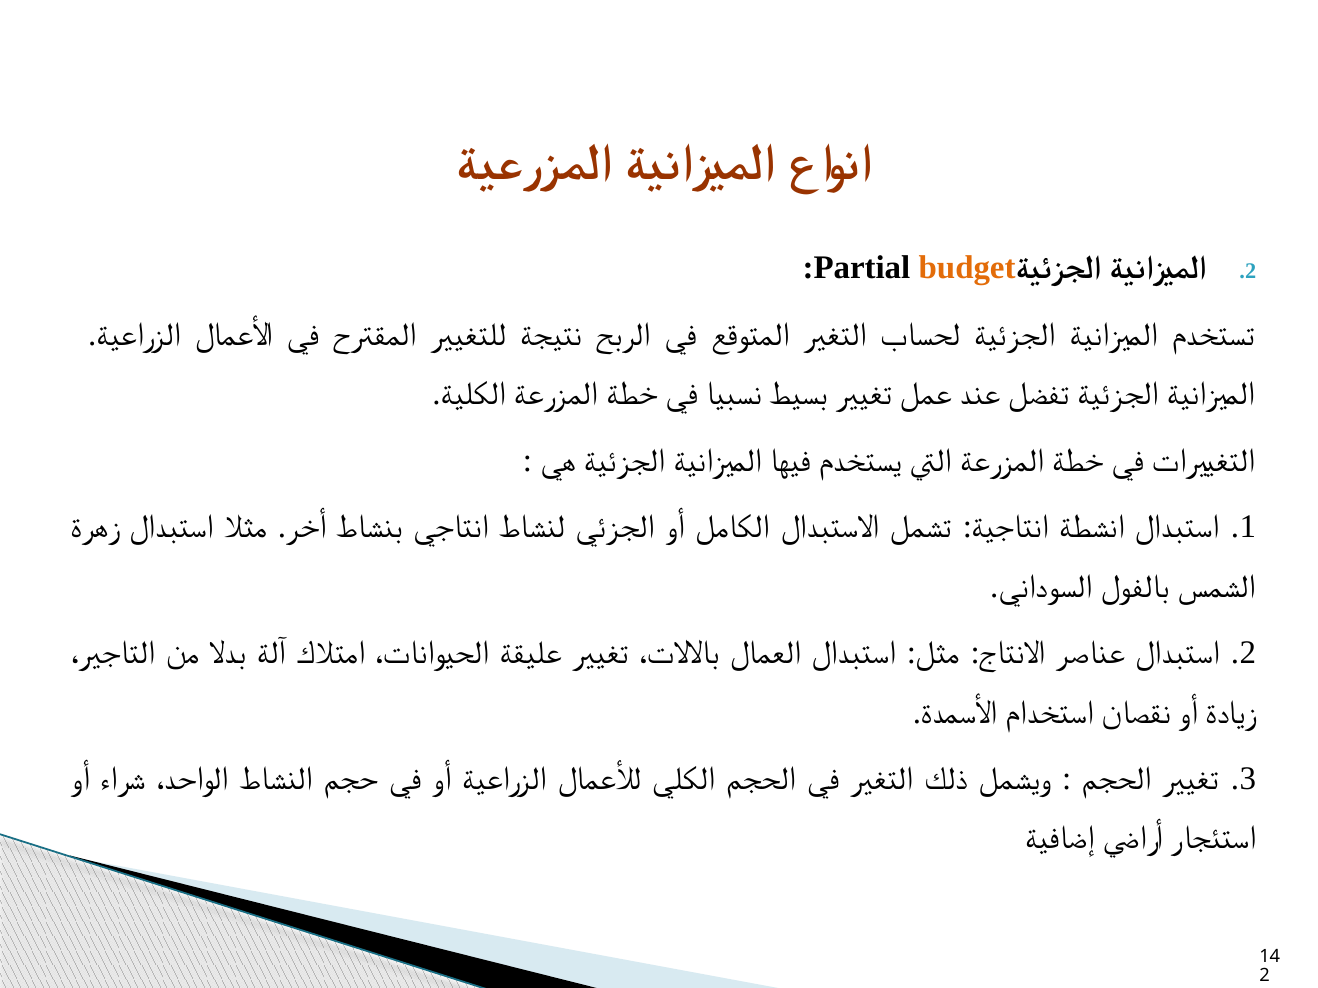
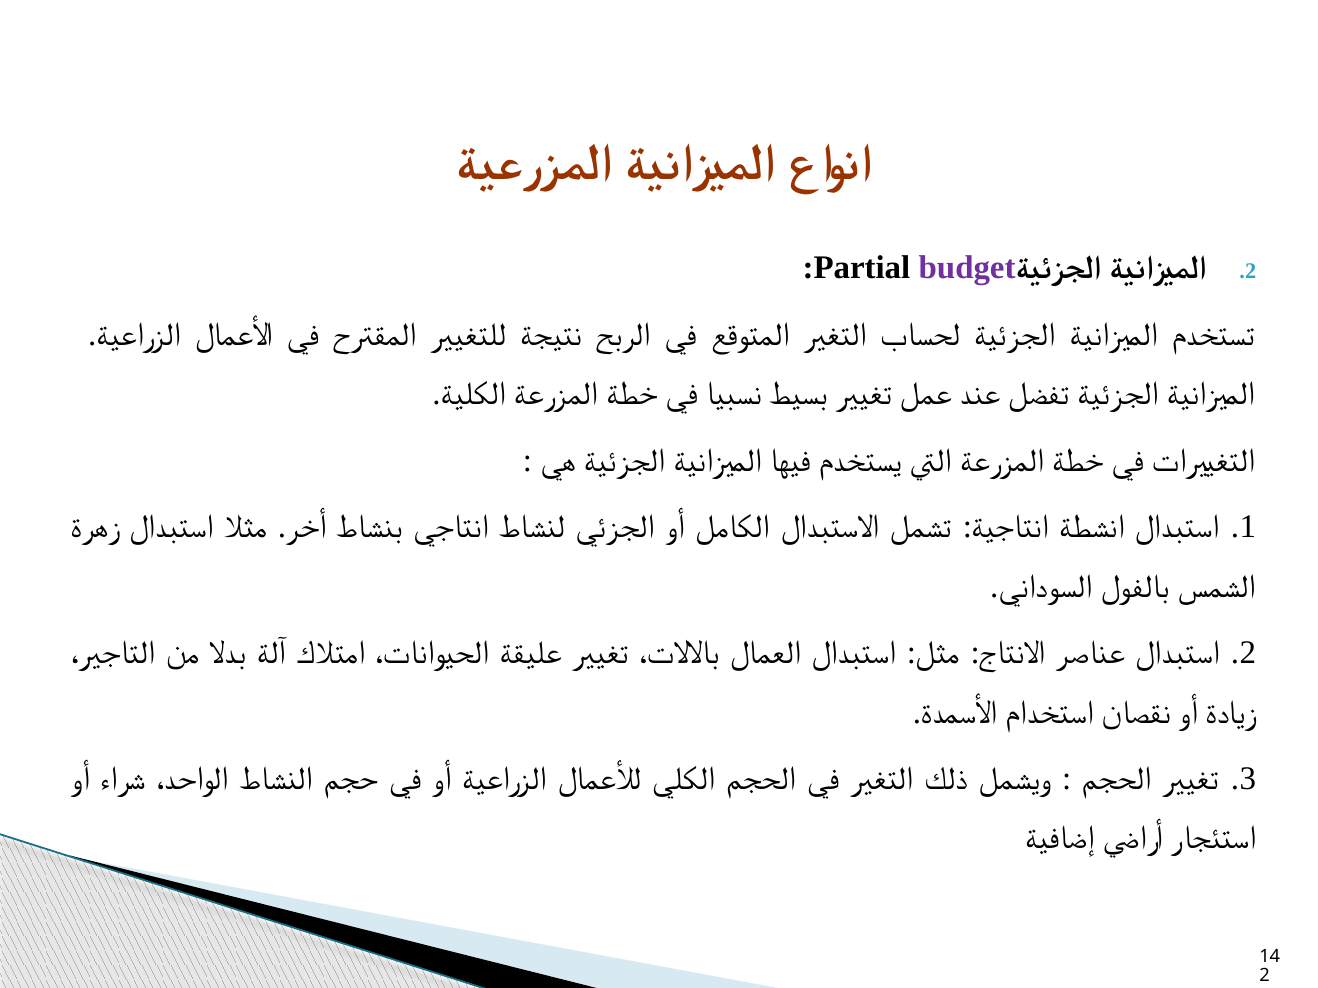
budget colour: orange -> purple
